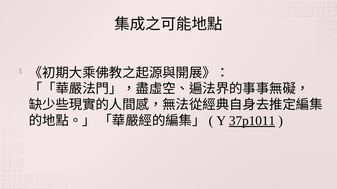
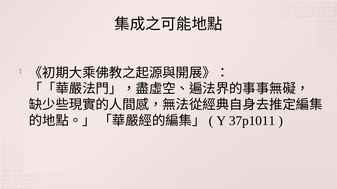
37p1011 underline: present -> none
